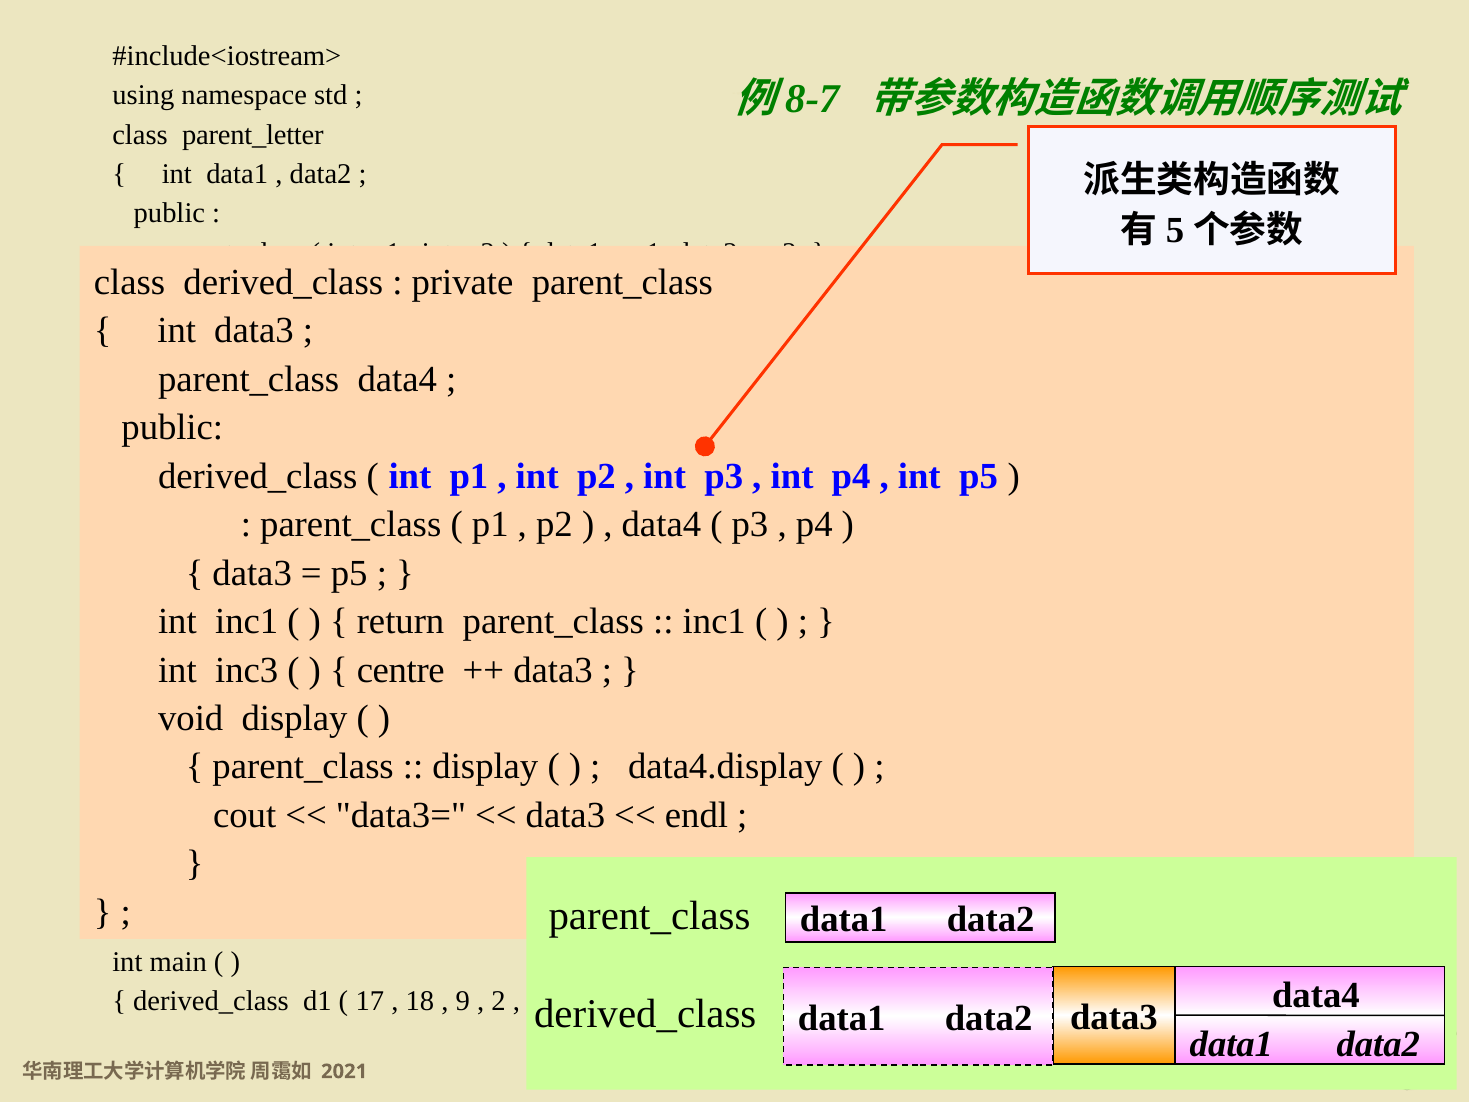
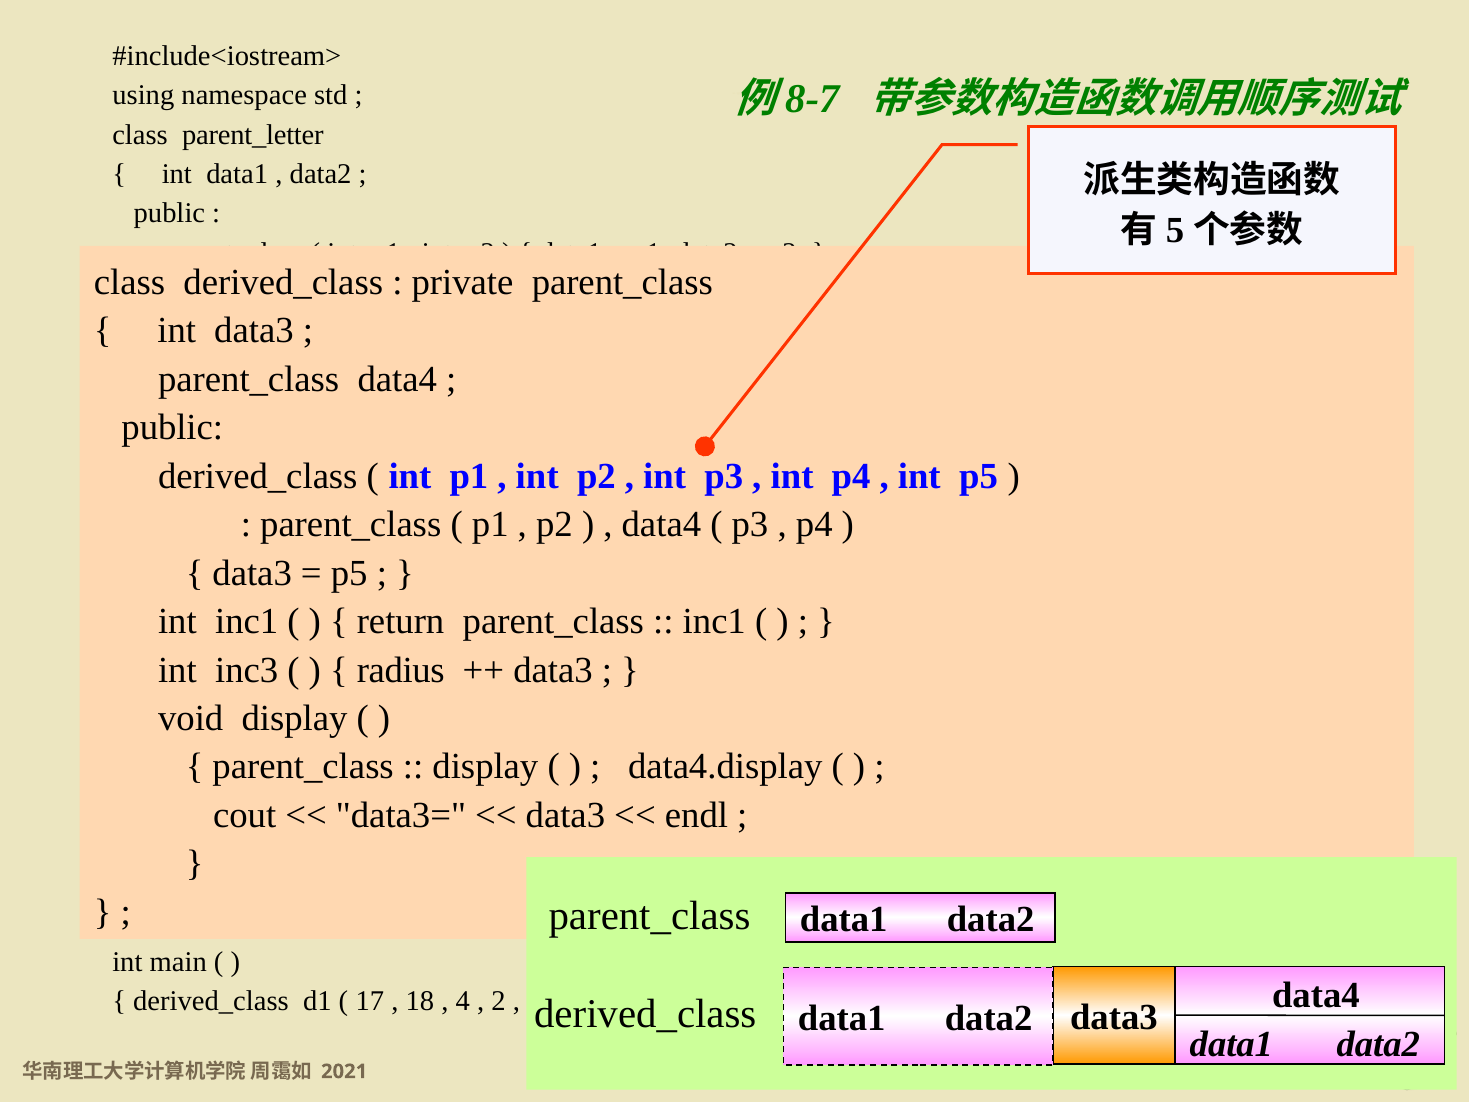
centre: centre -> radius
9: 9 -> 4
